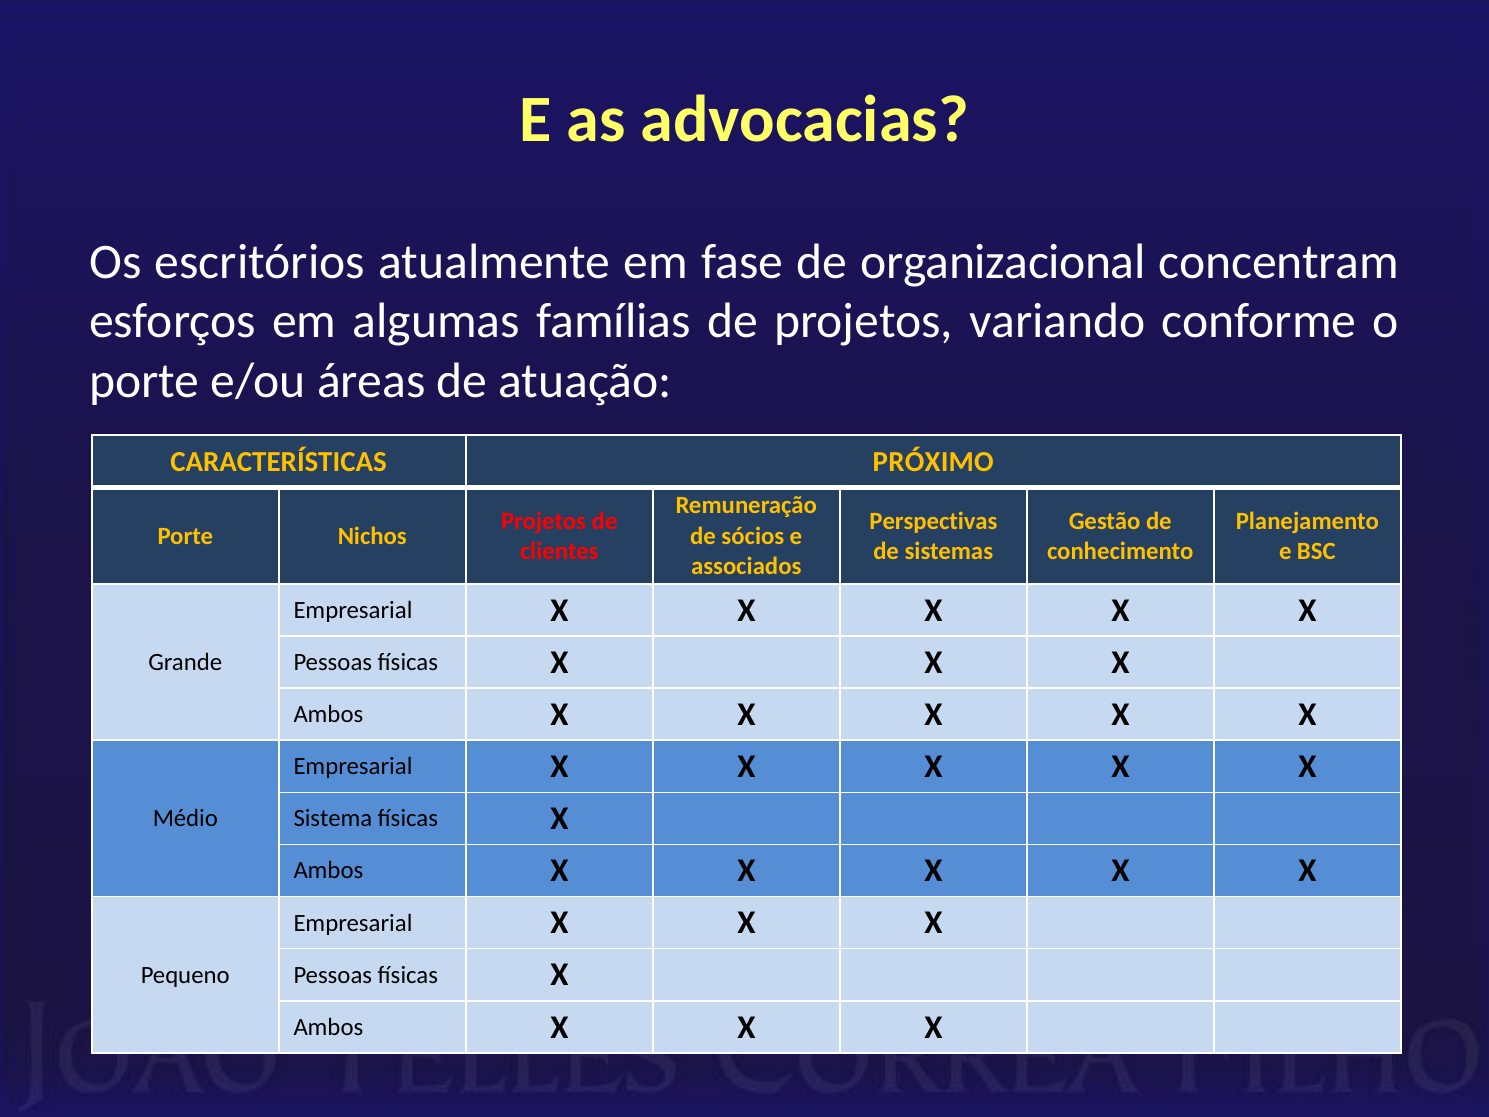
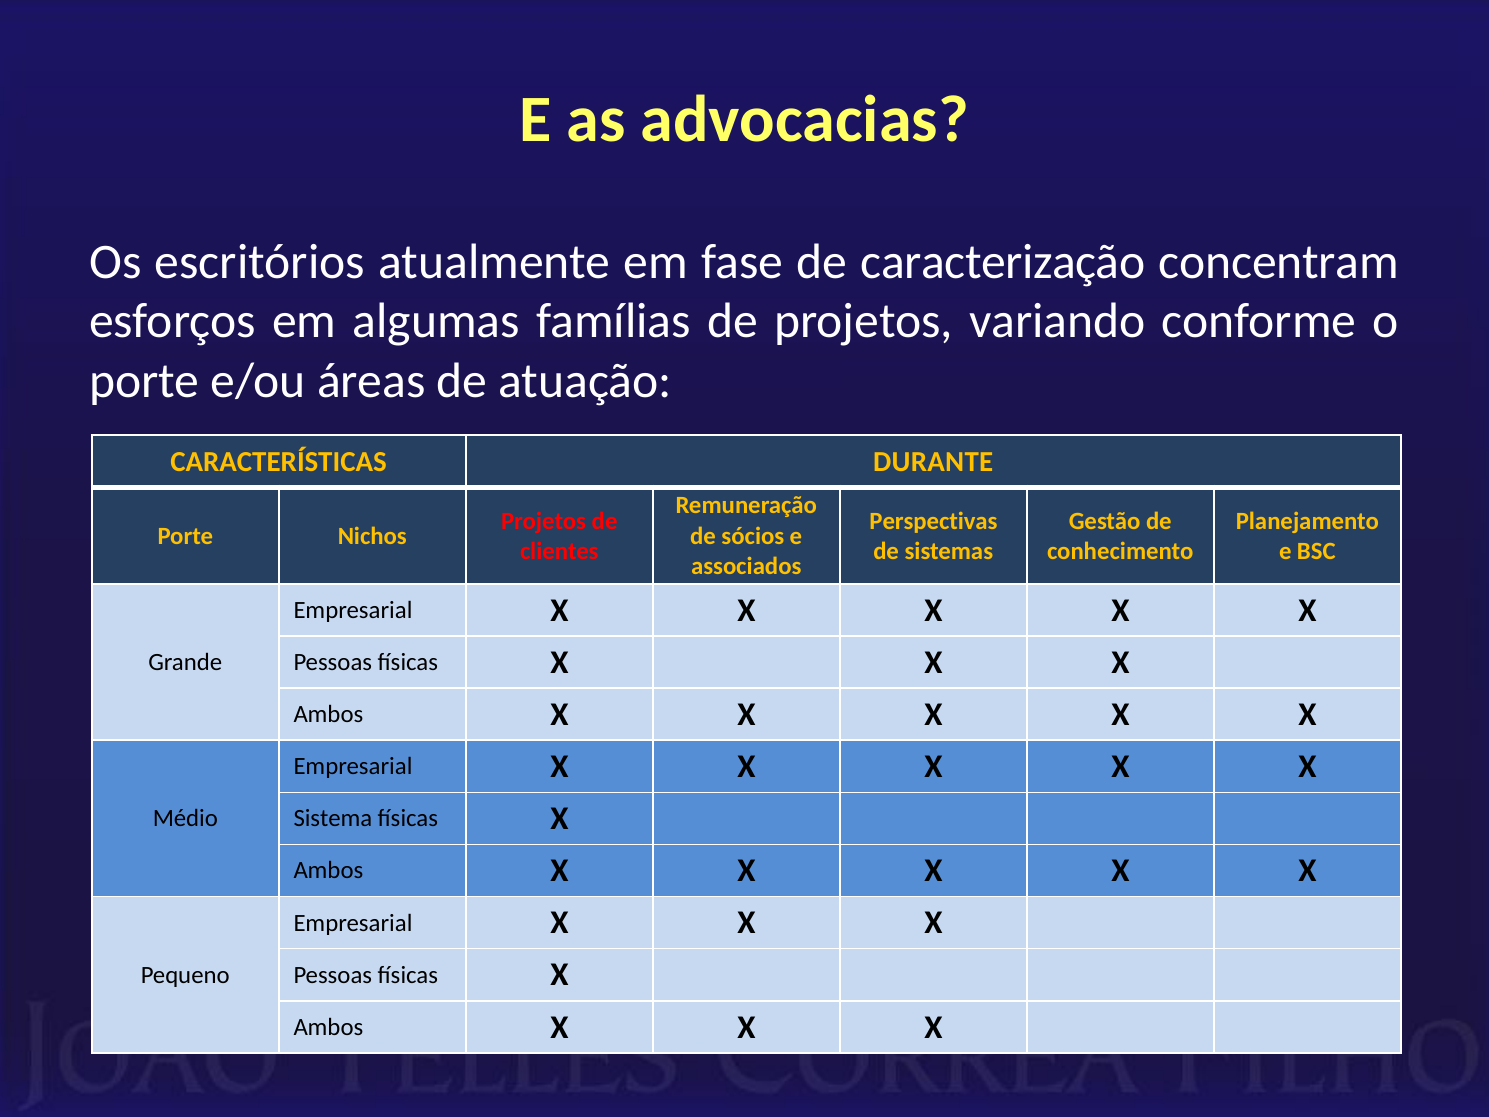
organizacional: organizacional -> caracterização
PRÓXIMO: PRÓXIMO -> DURANTE
